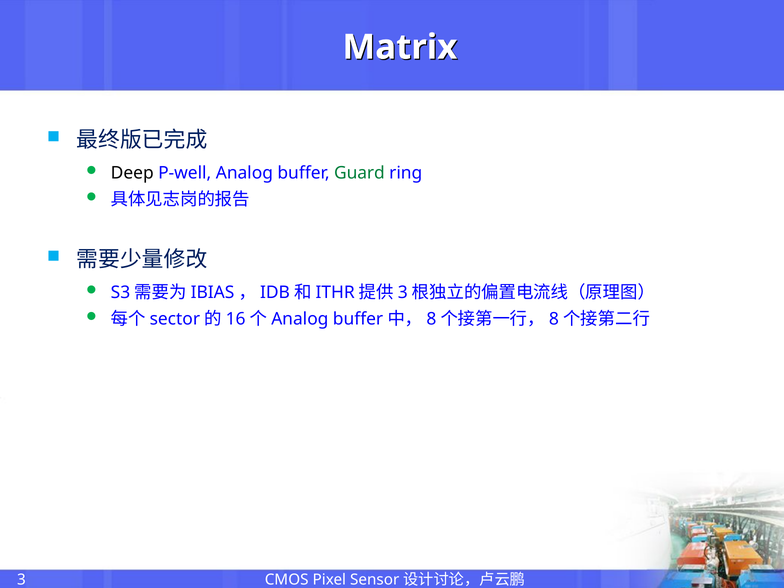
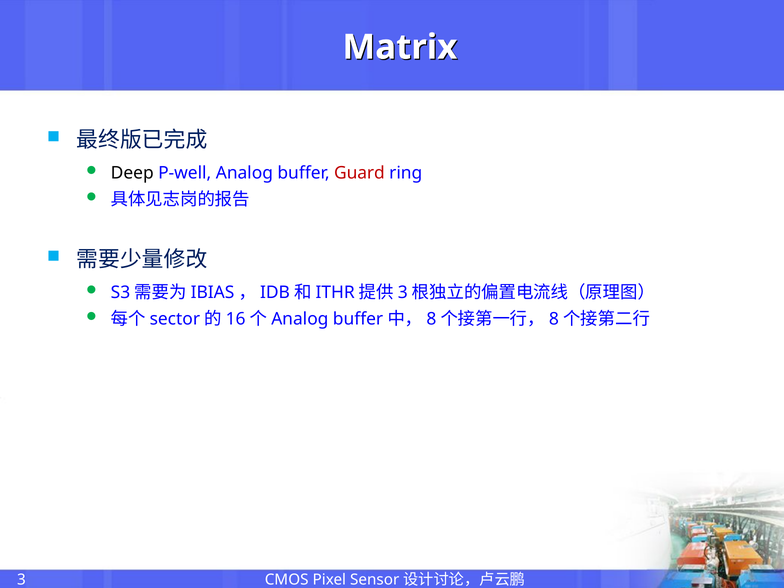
Guard colour: green -> red
